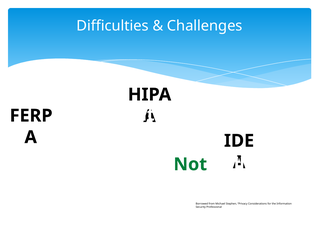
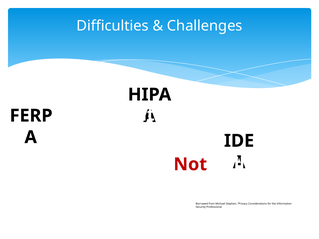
Not colour: green -> red
